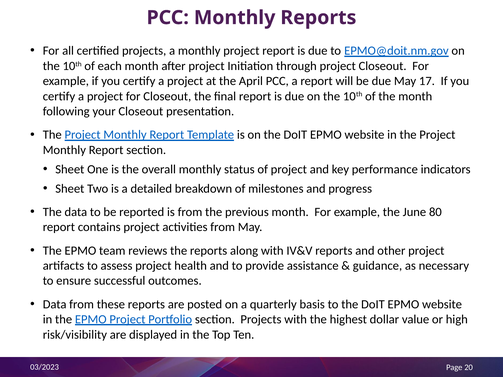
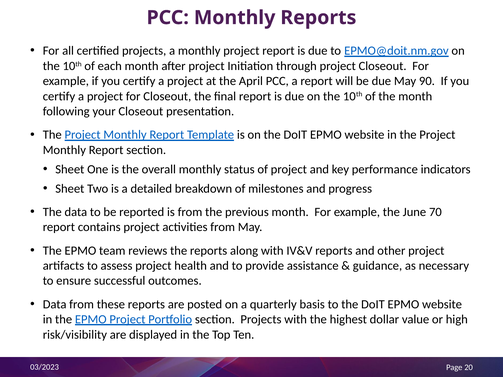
17: 17 -> 90
80: 80 -> 70
